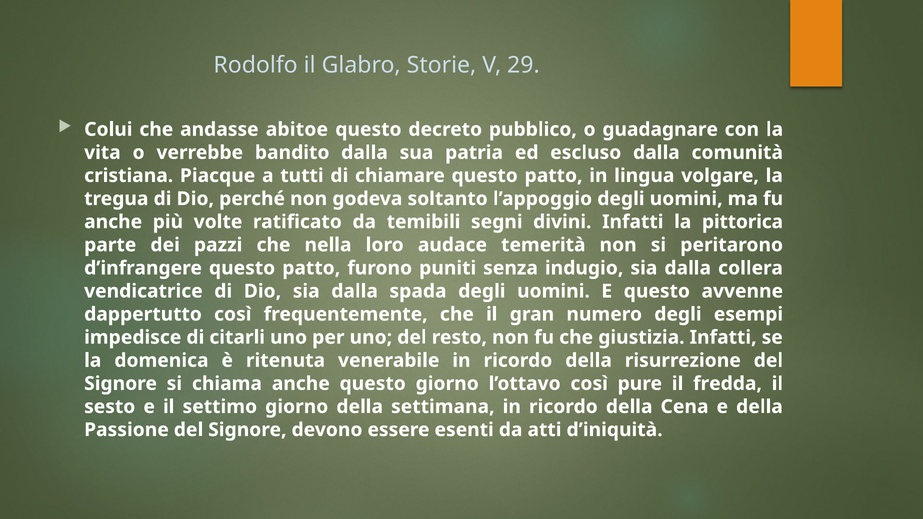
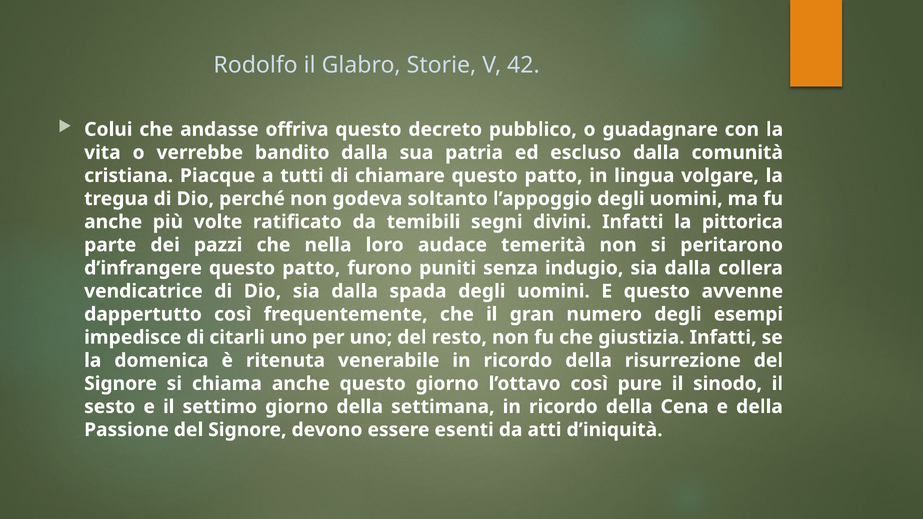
29: 29 -> 42
abitoe: abitoe -> offriva
fredda: fredda -> sinodo
